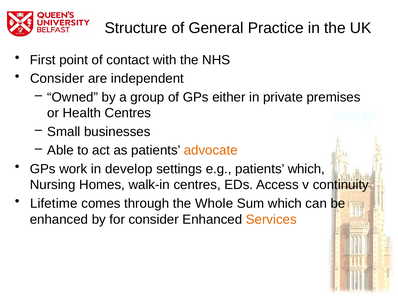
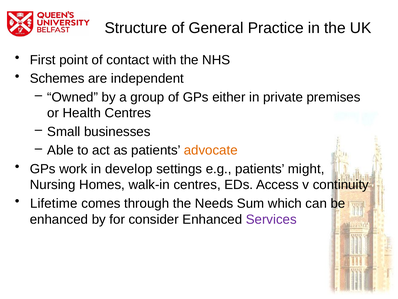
Consider at (57, 78): Consider -> Schemes
patients which: which -> might
Whole: Whole -> Needs
Services colour: orange -> purple
